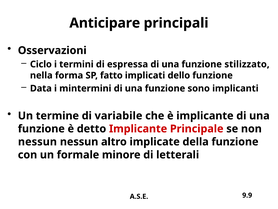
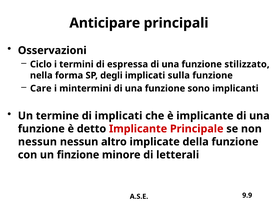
fatto: fatto -> degli
dello: dello -> sulla
Data: Data -> Care
di variabile: variabile -> implicati
formale: formale -> finzione
